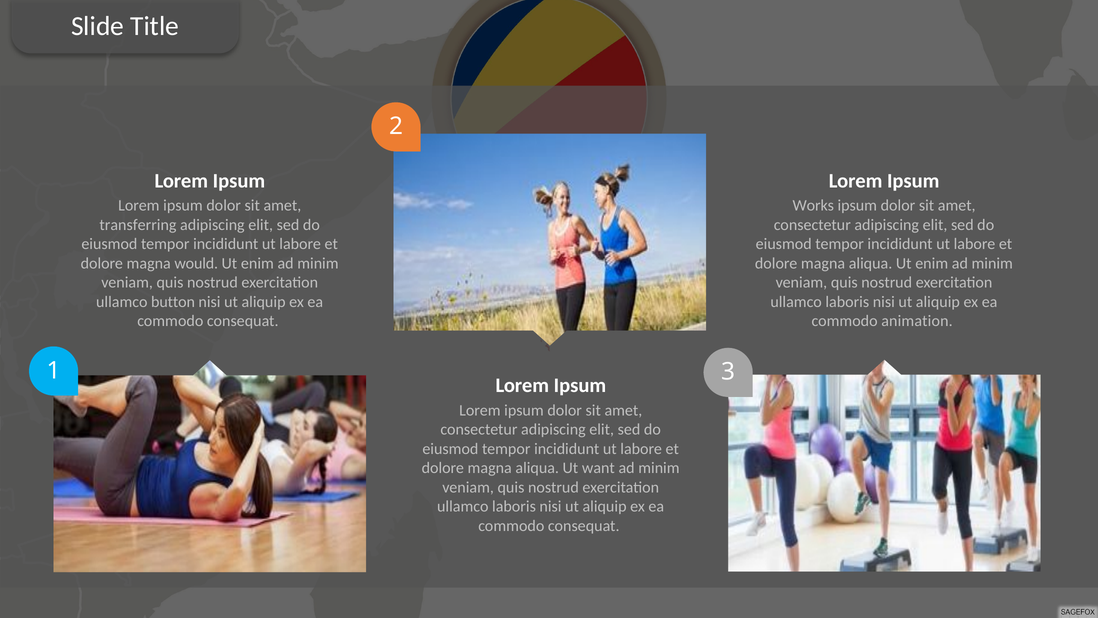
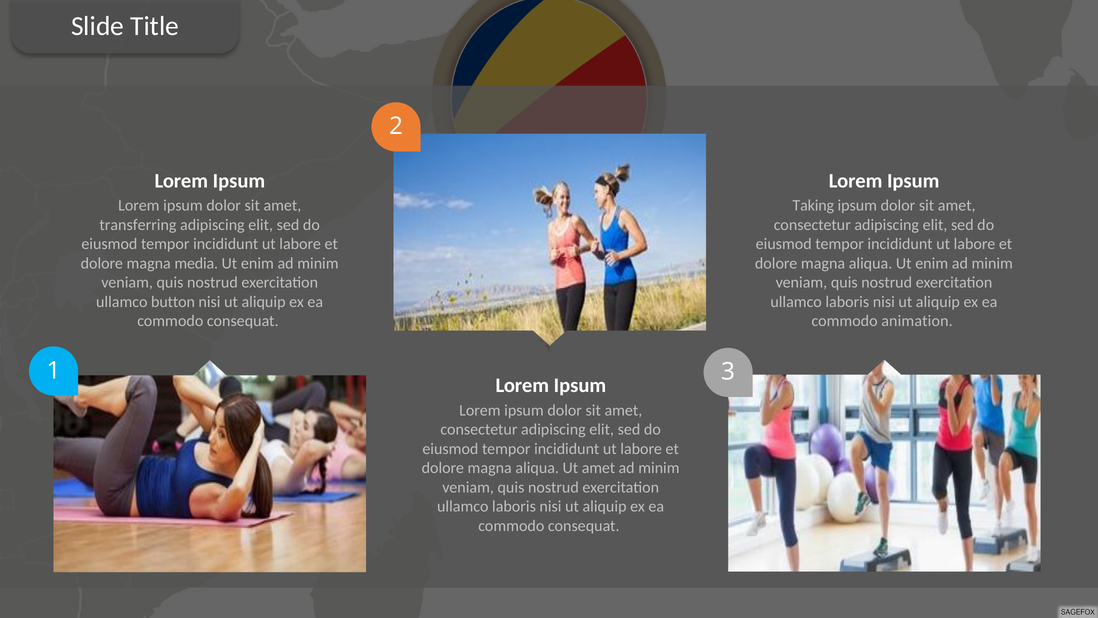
Works: Works -> Taking
would: would -> media
Ut want: want -> amet
